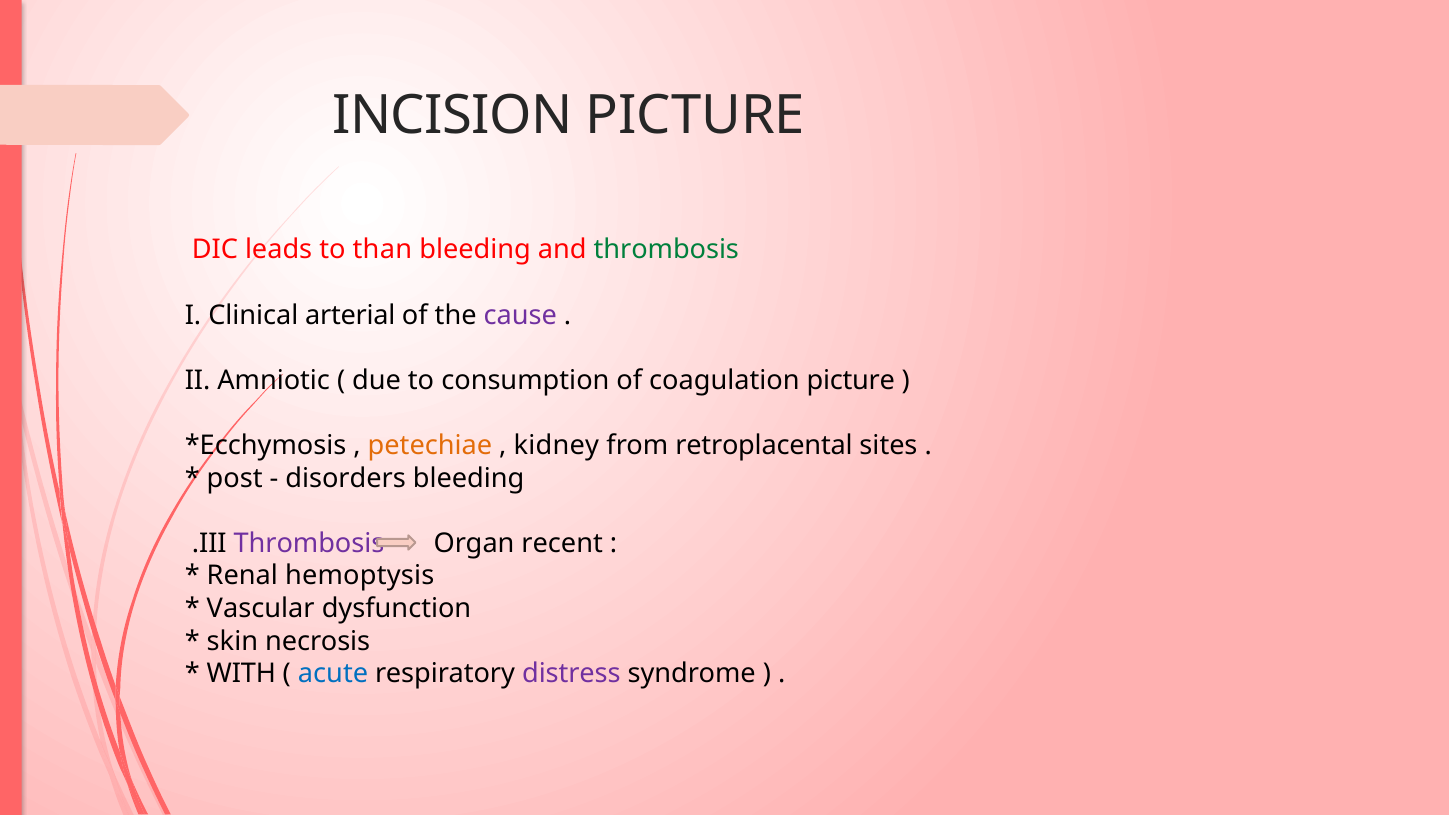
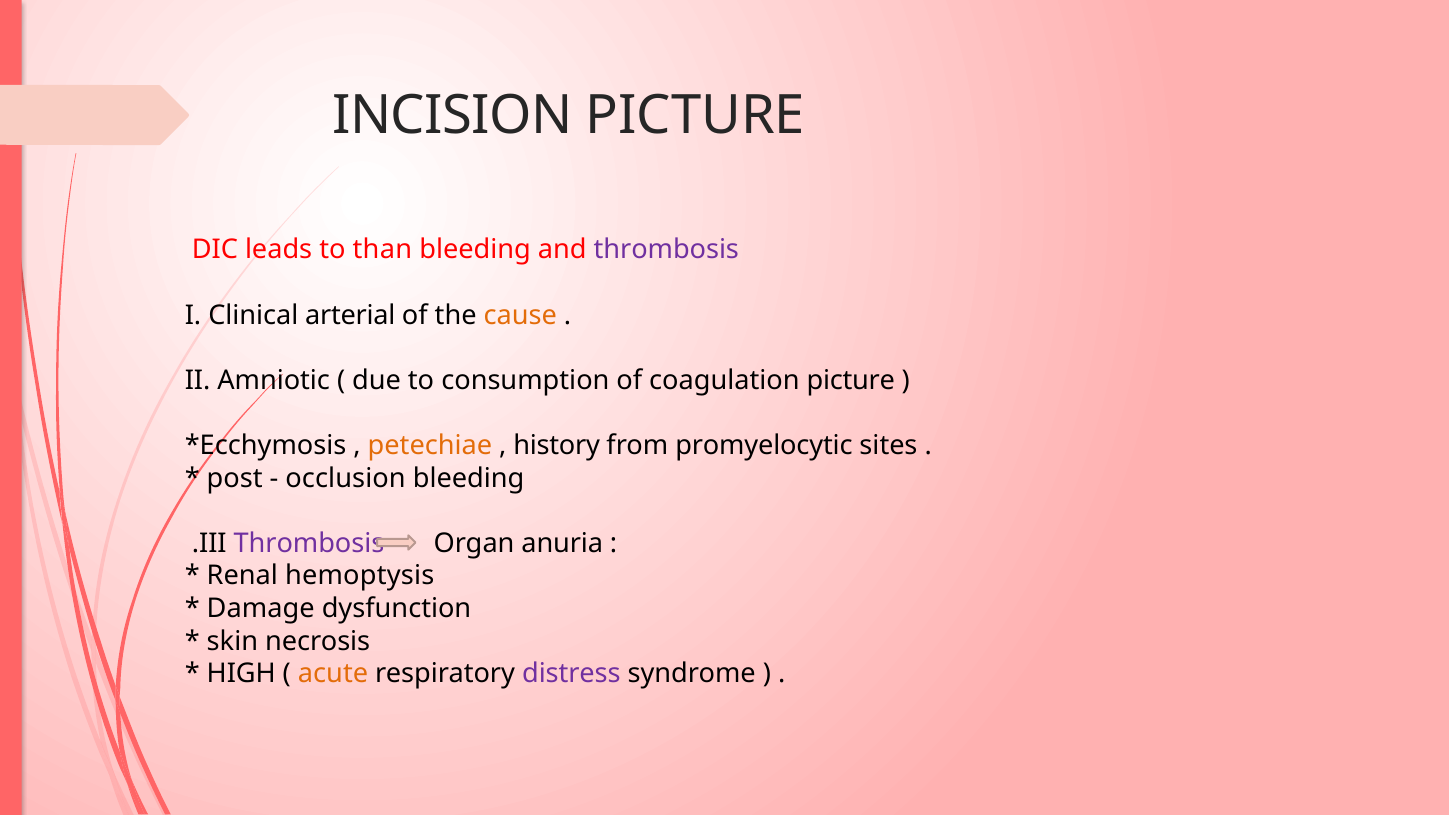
thrombosis at (666, 250) colour: green -> purple
cause colour: purple -> orange
kidney: kidney -> history
retroplacental: retroplacental -> promyelocytic
disorders: disorders -> occlusion
recent: recent -> anuria
Vascular: Vascular -> Damage
WITH: WITH -> HIGH
acute colour: blue -> orange
